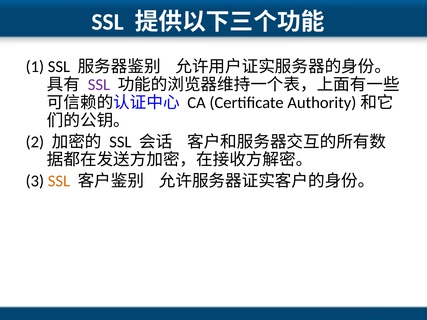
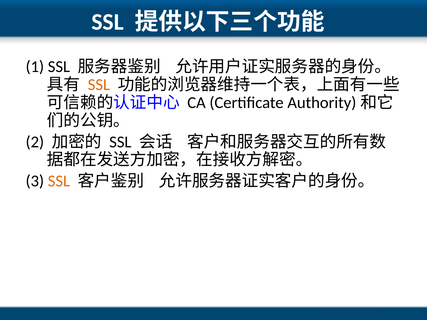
SSL at (99, 85) colour: purple -> orange
